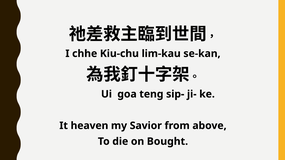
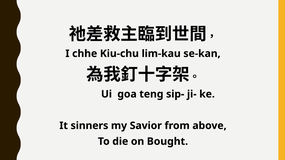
heaven: heaven -> sinners
